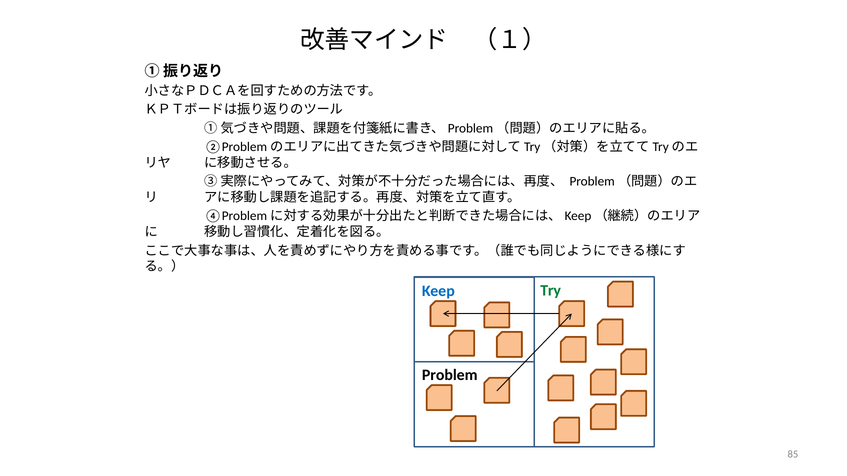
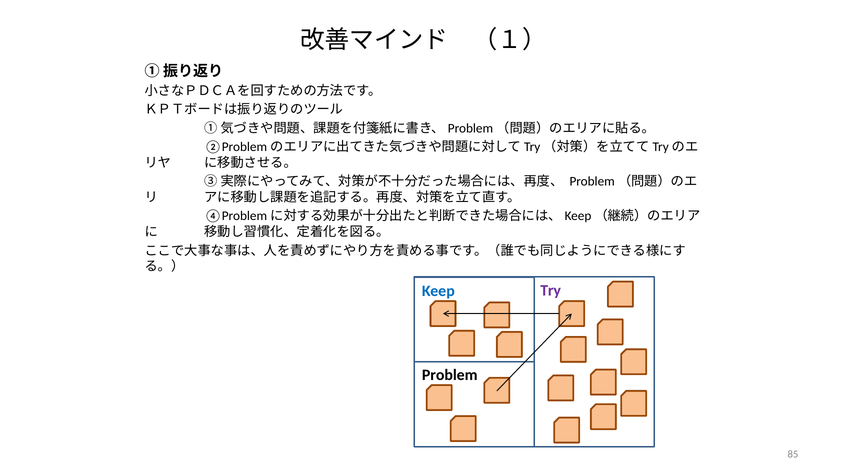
Try colour: green -> purple
